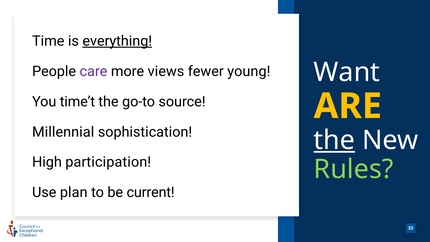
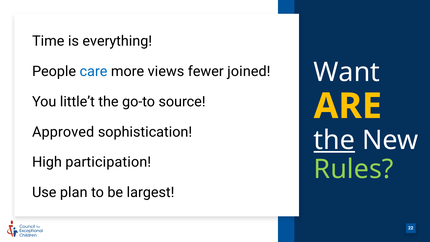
everything underline: present -> none
care colour: purple -> blue
young: young -> joined
time’t: time’t -> little’t
Millennial: Millennial -> Approved
current: current -> largest
